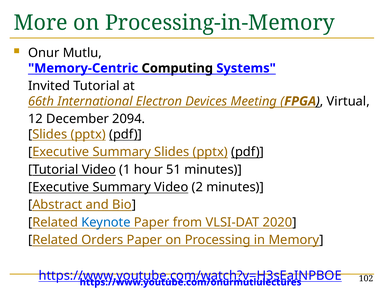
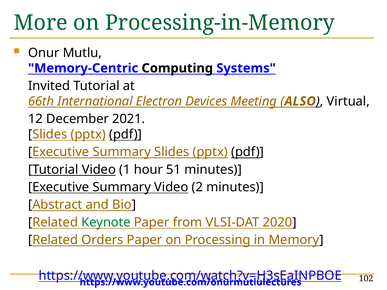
FPGA: FPGA -> ALSO
2094: 2094 -> 2021
Keynote colour: blue -> green
